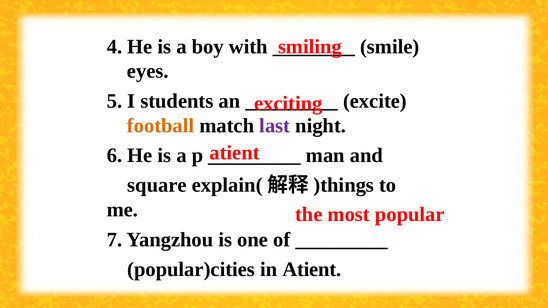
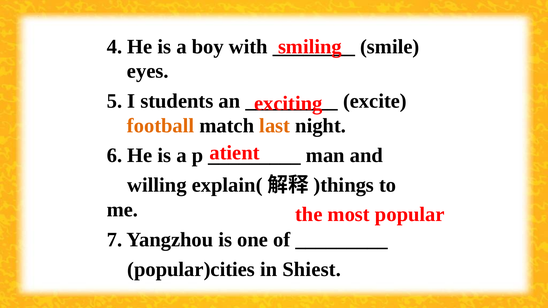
last colour: purple -> orange
square: square -> willing
in Atient: Atient -> Shiest
